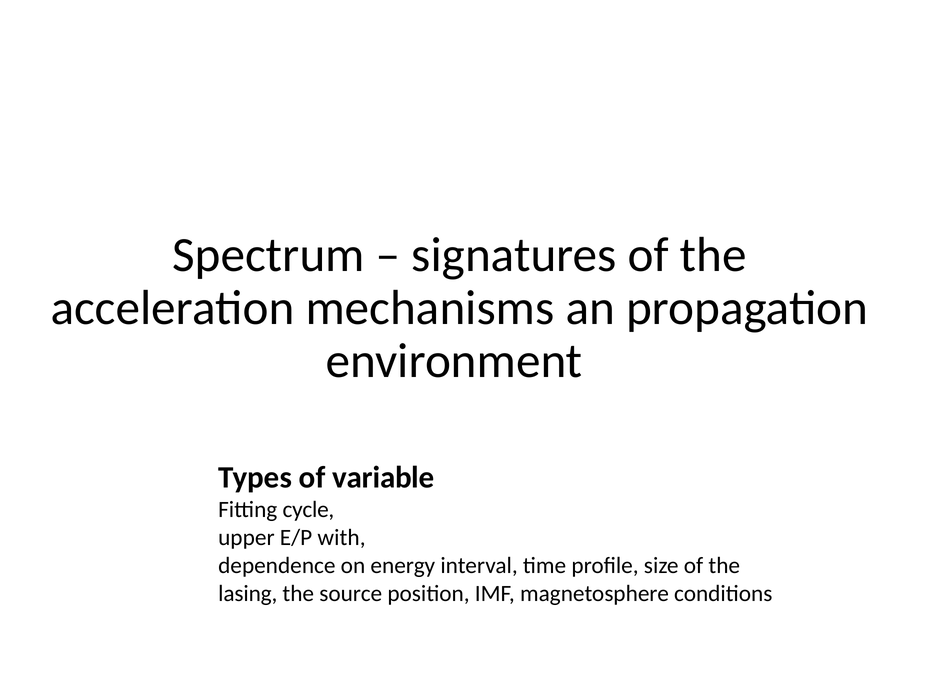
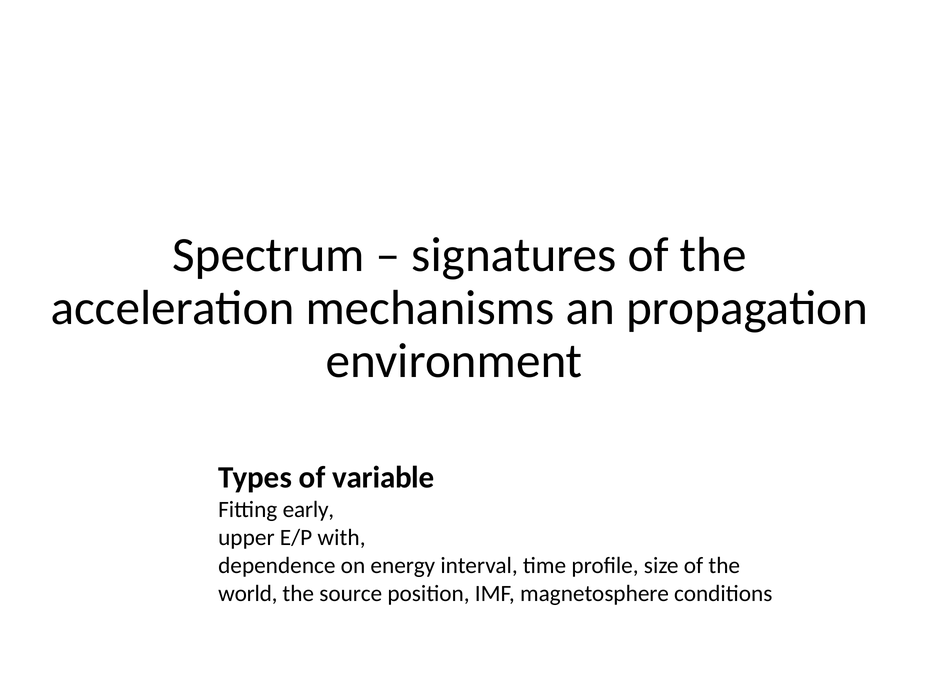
cycle: cycle -> early
lasing: lasing -> world
